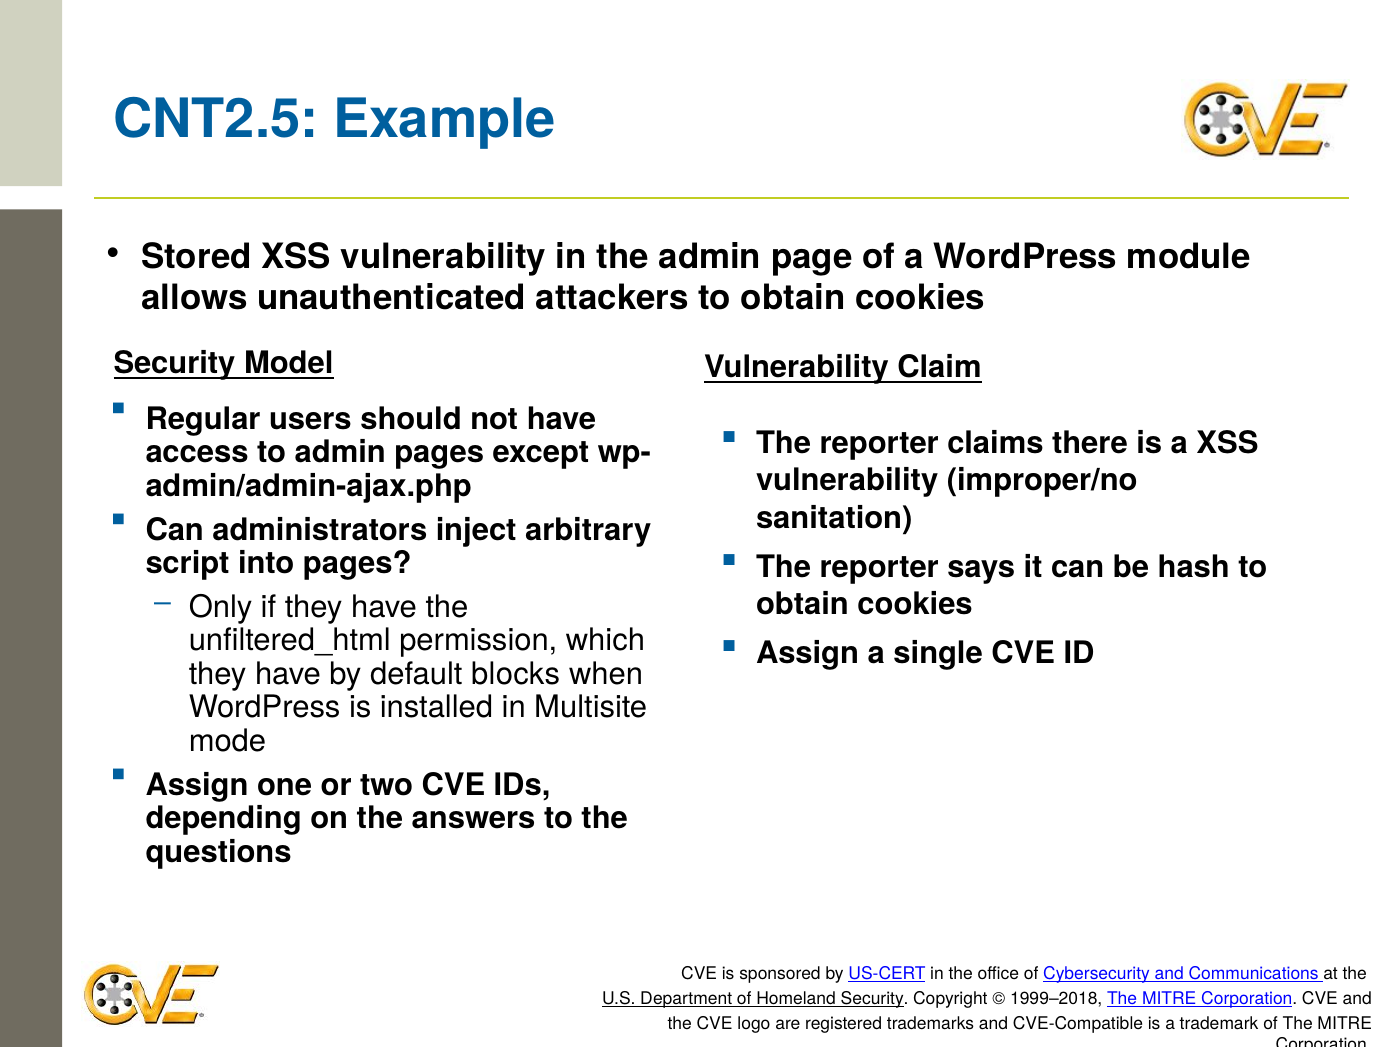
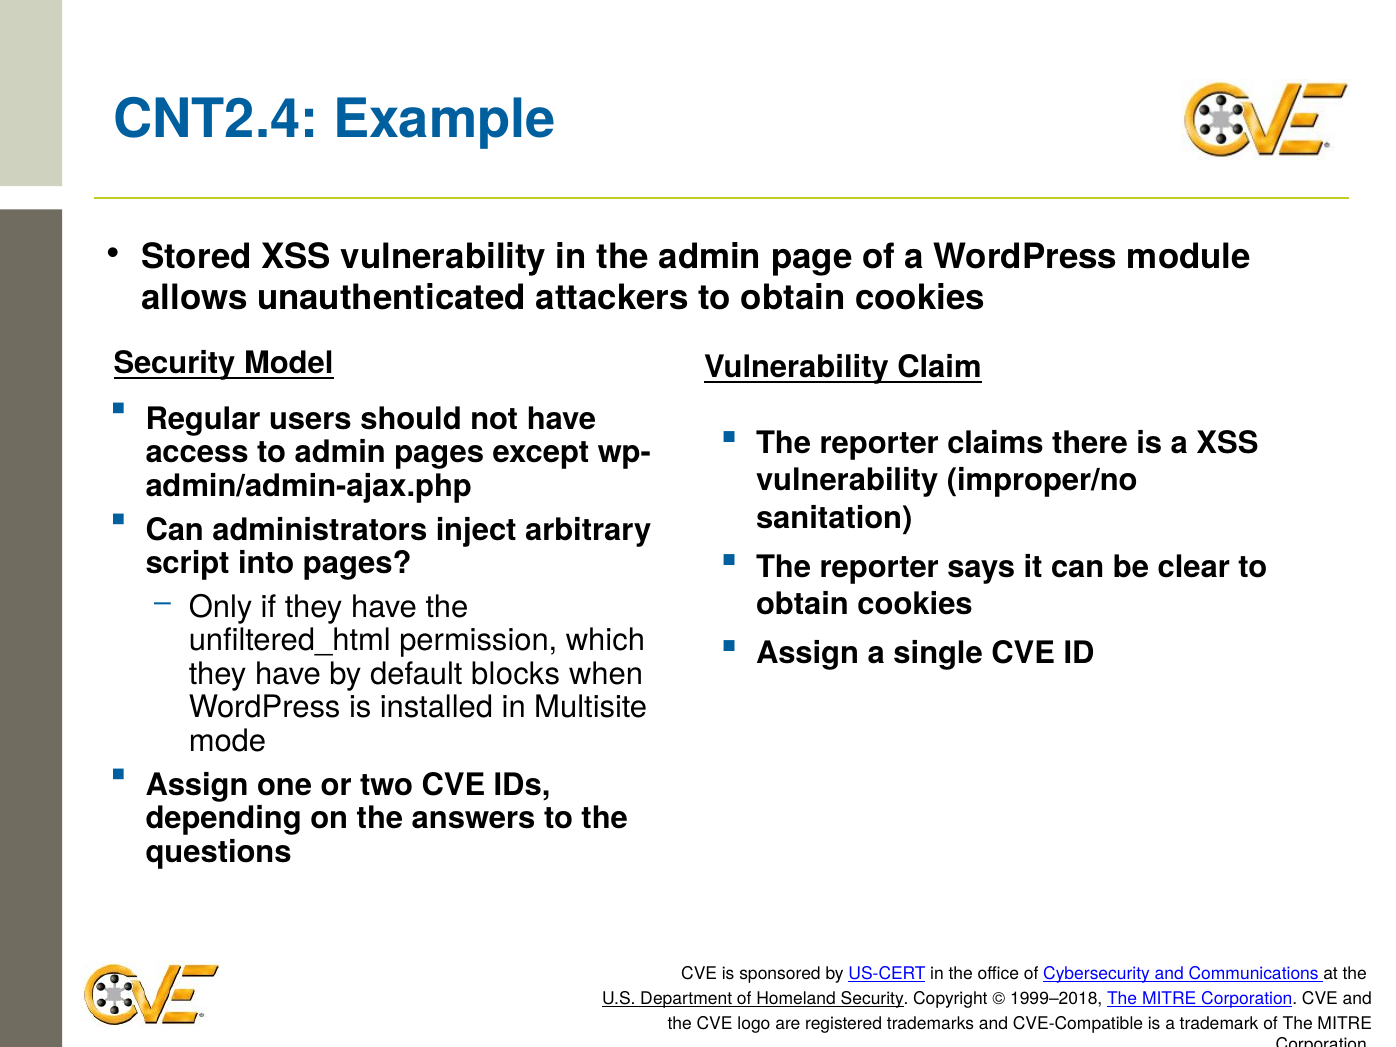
CNT2.5: CNT2.5 -> CNT2.4
hash: hash -> clear
